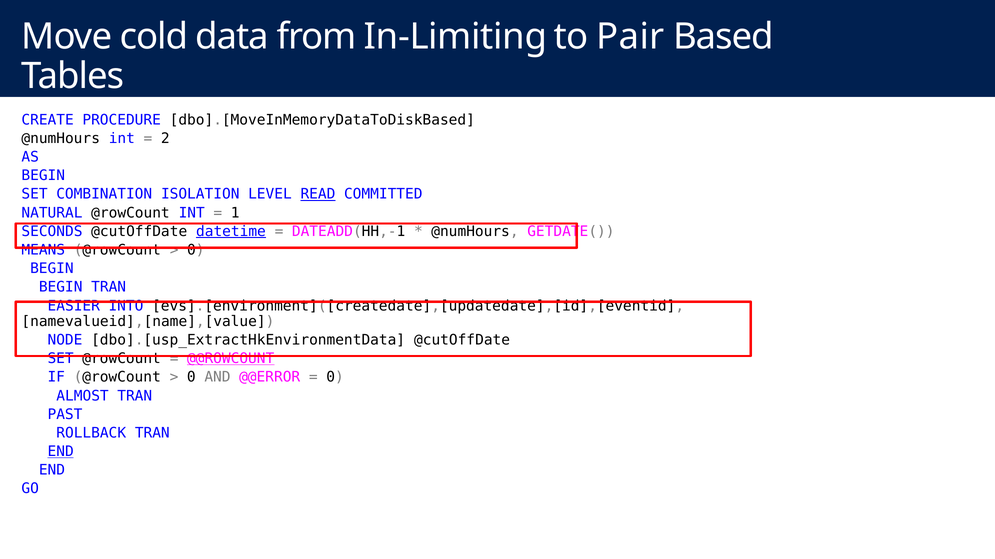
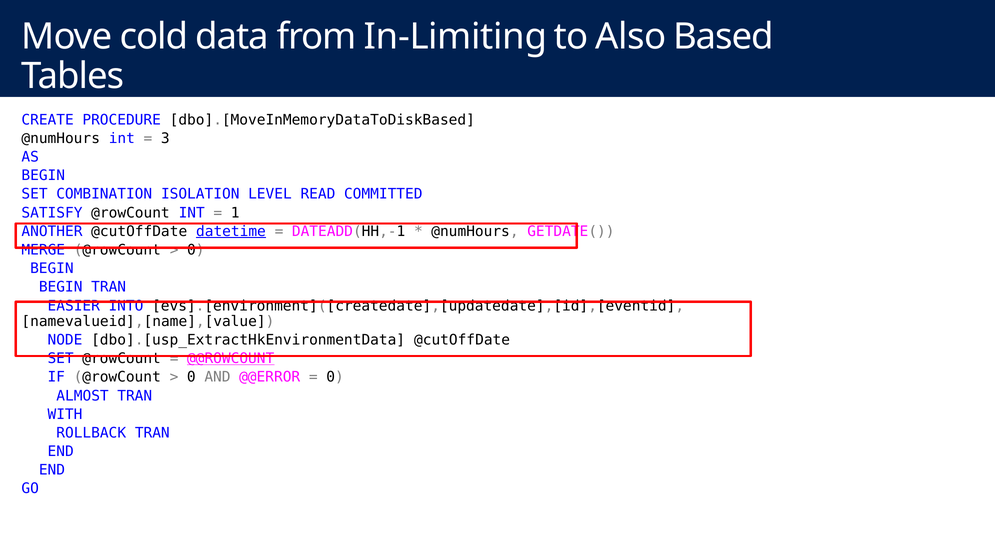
Pair: Pair -> Also
2: 2 -> 3
READ underline: present -> none
NATURAL: NATURAL -> SATISFY
SECONDS: SECONDS -> ANOTHER
MEANS: MEANS -> MERGE
PAST: PAST -> WITH
END at (61, 452) underline: present -> none
